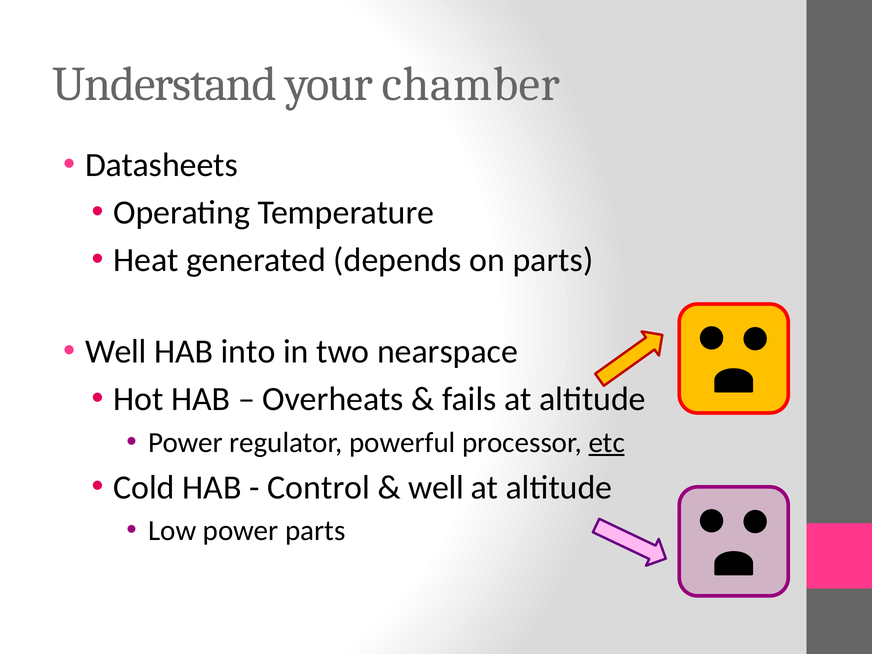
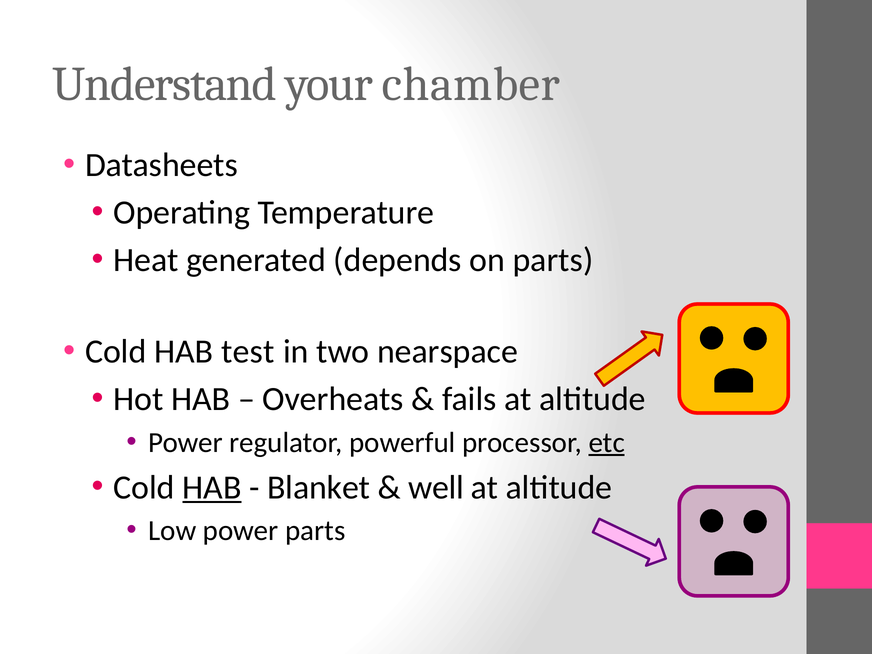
Well at (116, 352): Well -> Cold
into: into -> test
HAB at (212, 487) underline: none -> present
Control: Control -> Blanket
